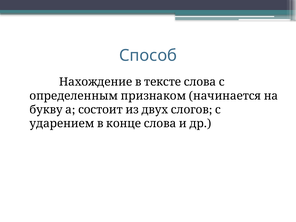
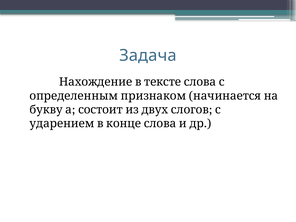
Способ: Способ -> Задача
